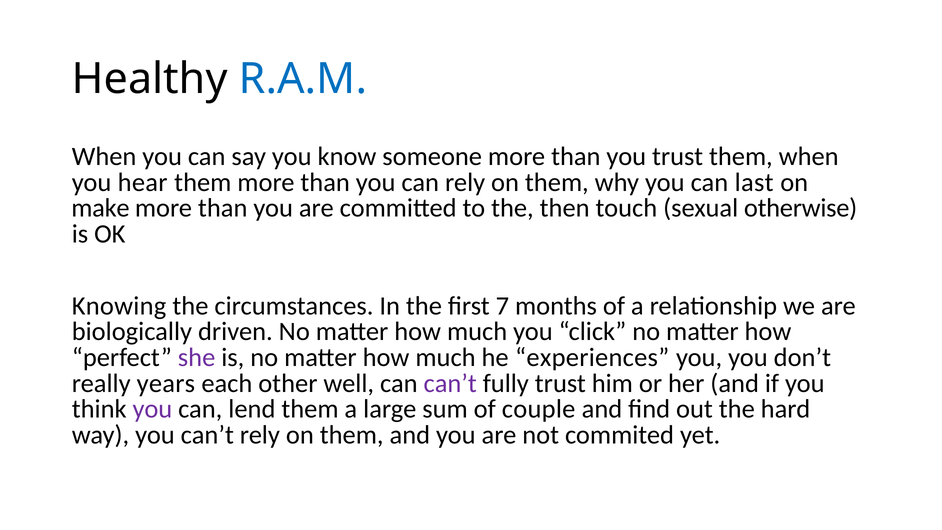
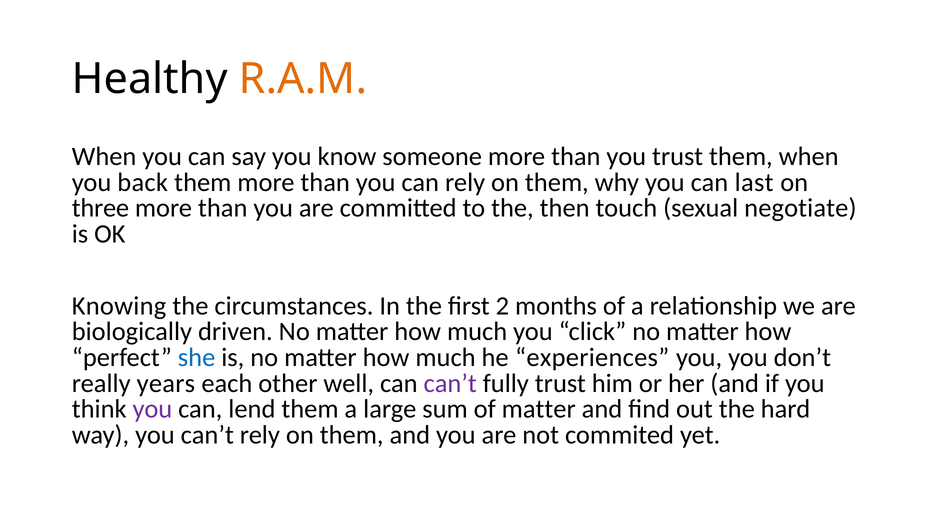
R.A.M colour: blue -> orange
hear: hear -> back
make: make -> three
otherwise: otherwise -> negotiate
7: 7 -> 2
she colour: purple -> blue
of couple: couple -> matter
